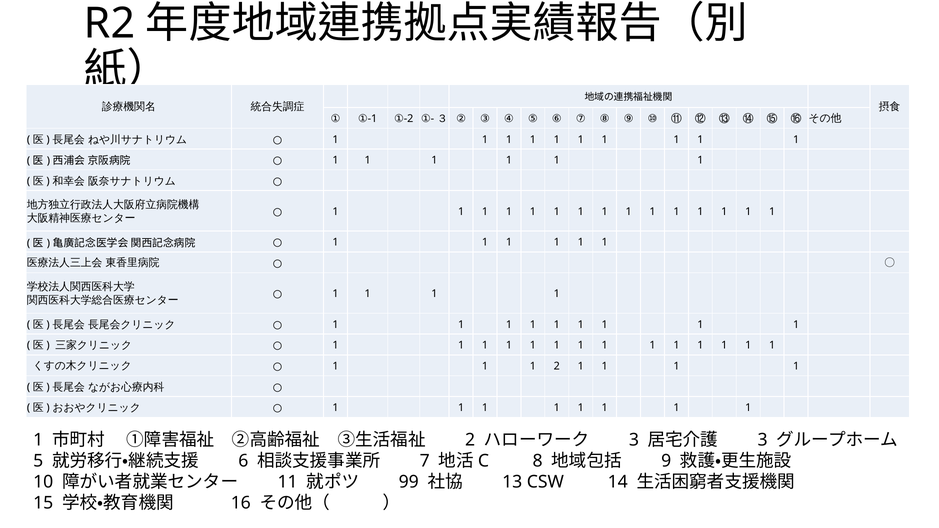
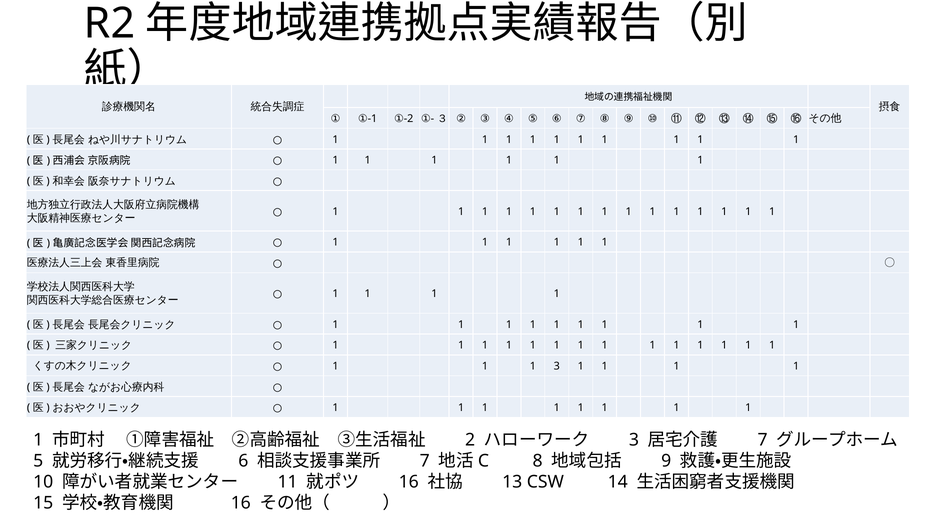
1 2: 2 -> 3
3 at (763, 440): 3 -> 7
99 at (409, 482): 99 -> 16
